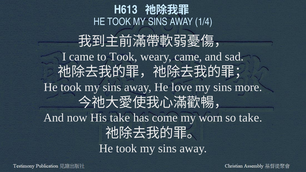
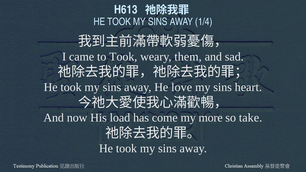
weary came: came -> them
more: more -> heart
His take: take -> load
worn: worn -> more
